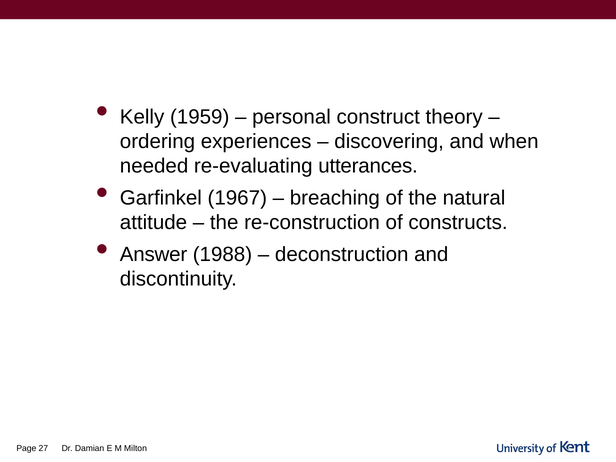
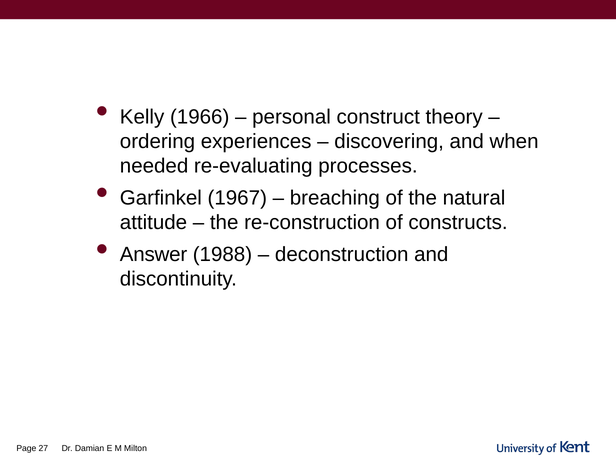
1959: 1959 -> 1966
utterances: utterances -> processes
